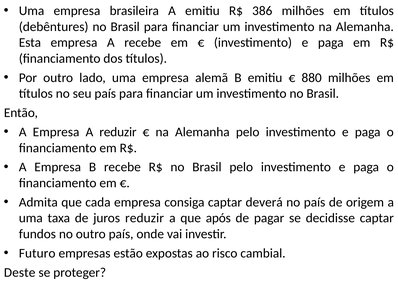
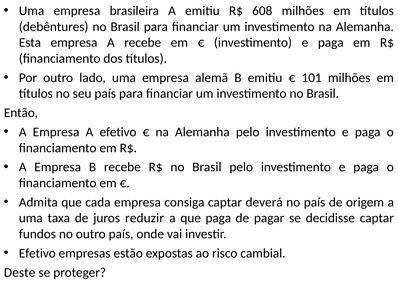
386: 386 -> 608
880: 880 -> 101
A reduzir: reduzir -> efetivo
que após: após -> paga
Futuro at (37, 254): Futuro -> Efetivo
